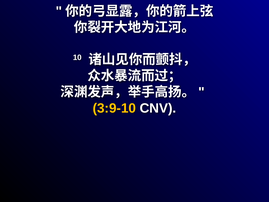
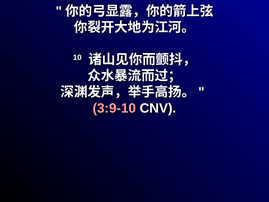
3:9-10 colour: yellow -> pink
